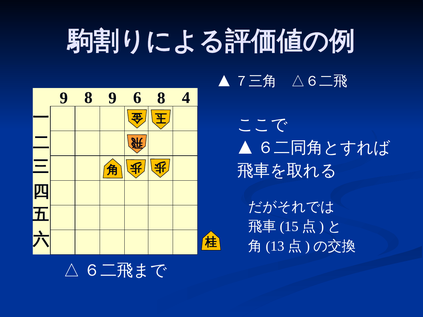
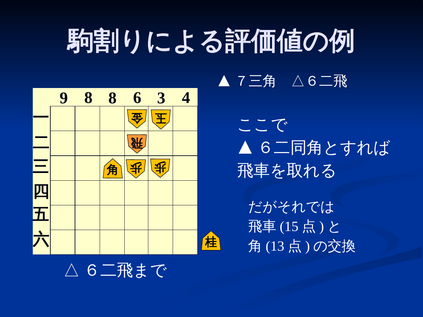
8 9: 9 -> 8
6 8: 8 -> 3
